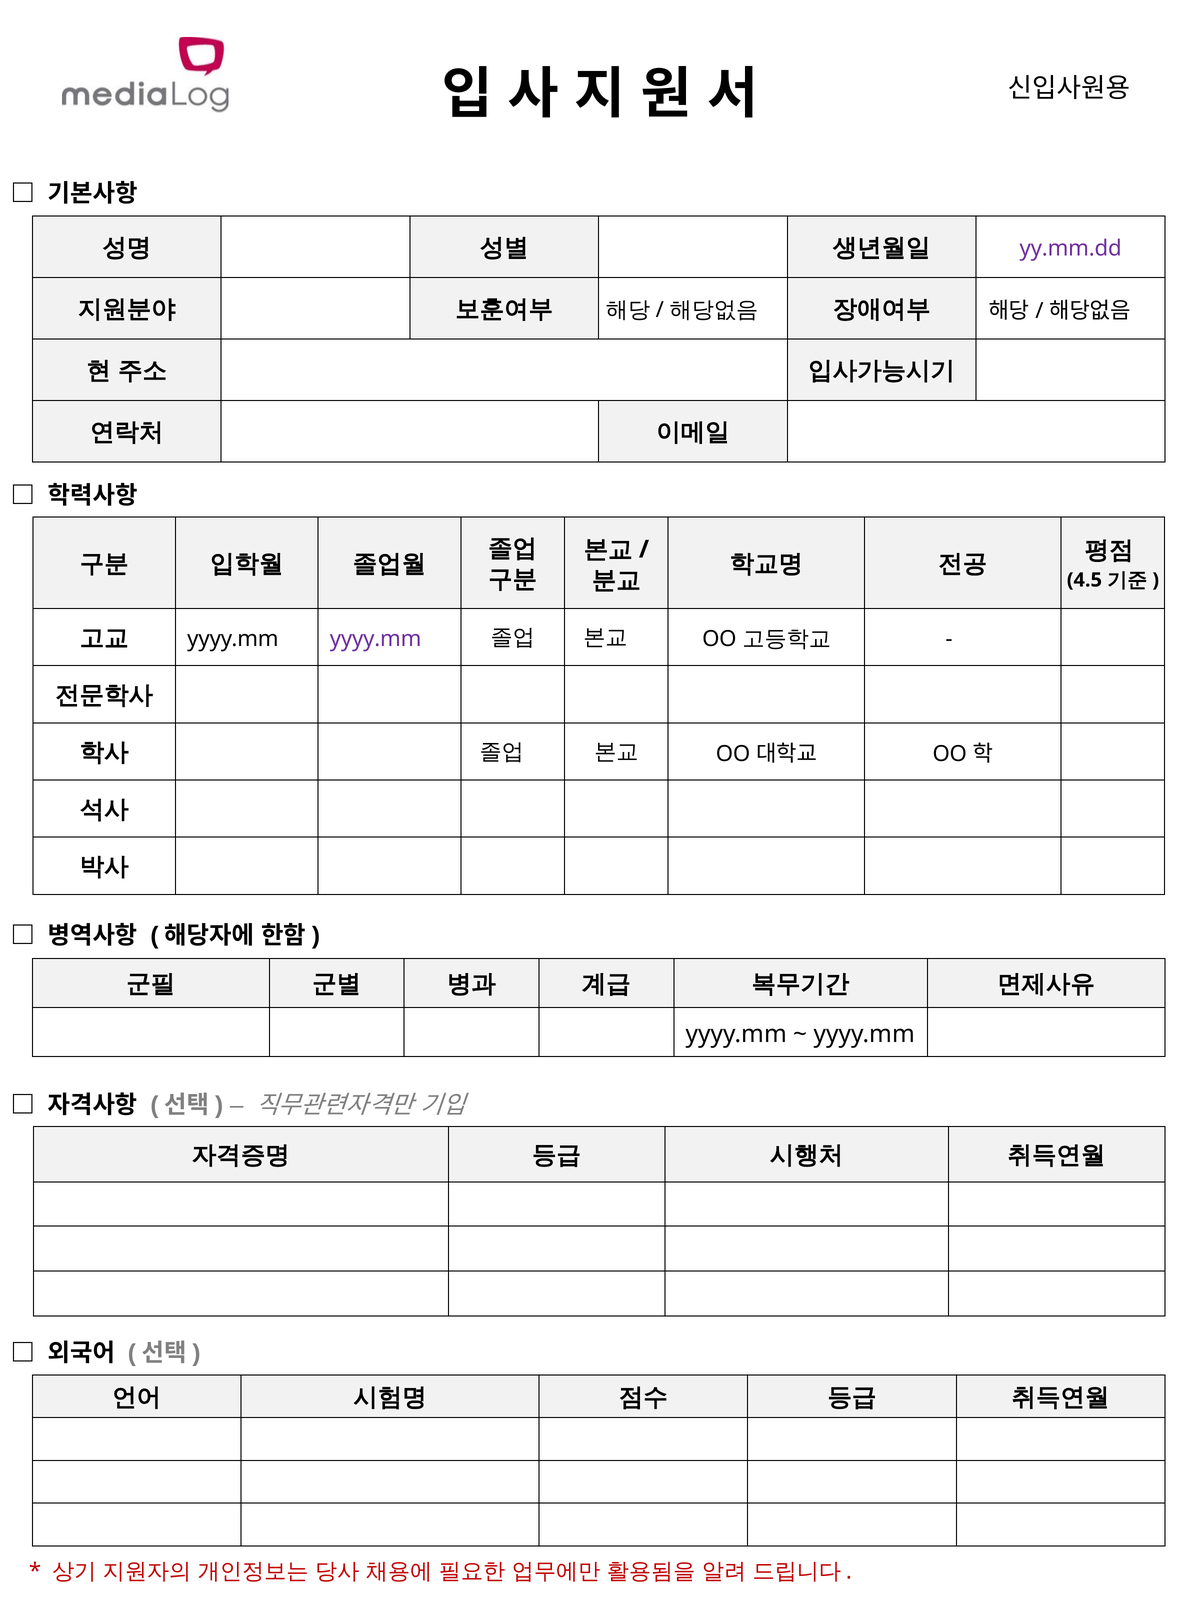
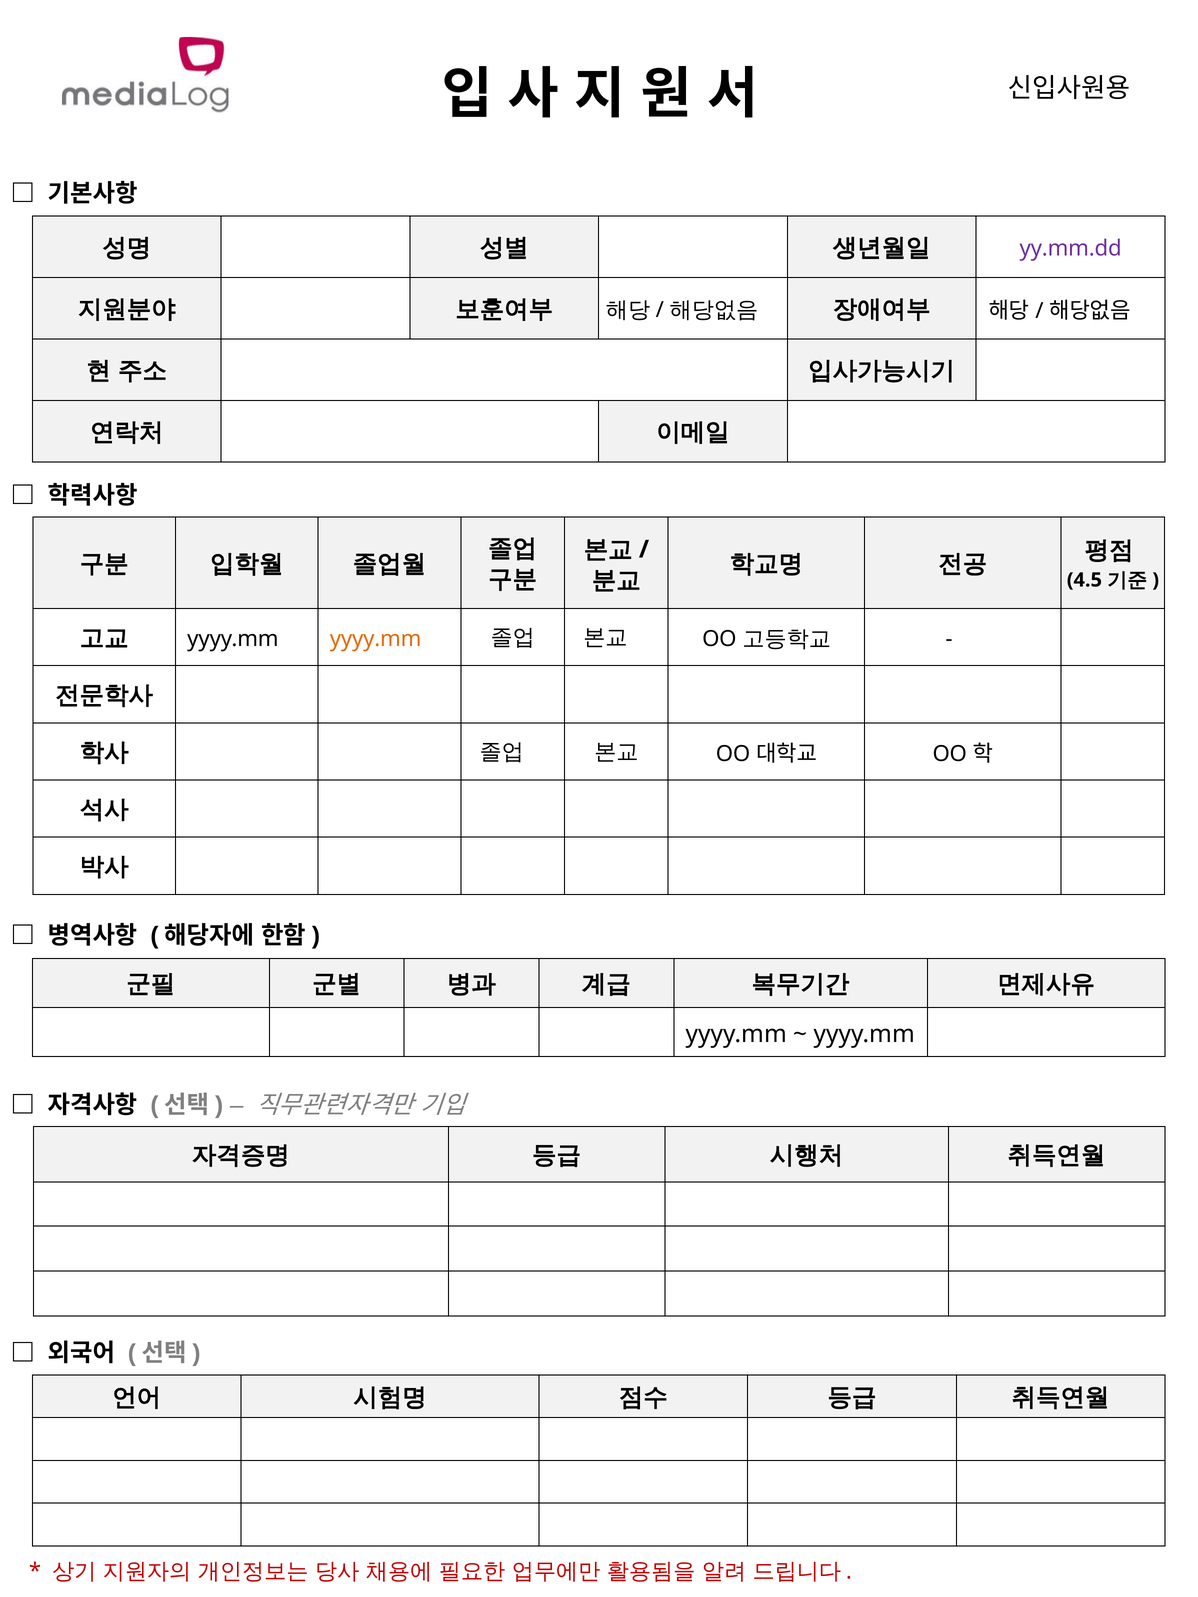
yyyy.mm at (376, 639) colour: purple -> orange
